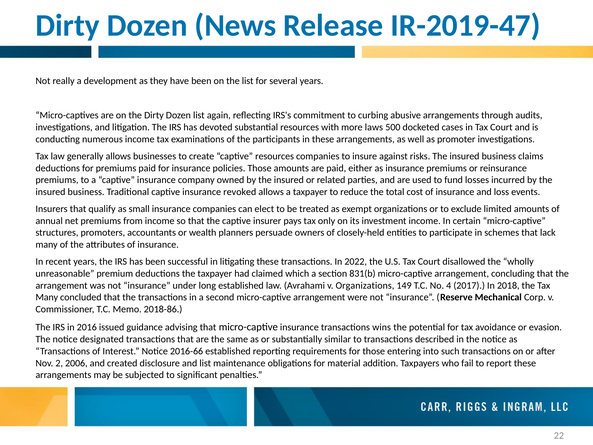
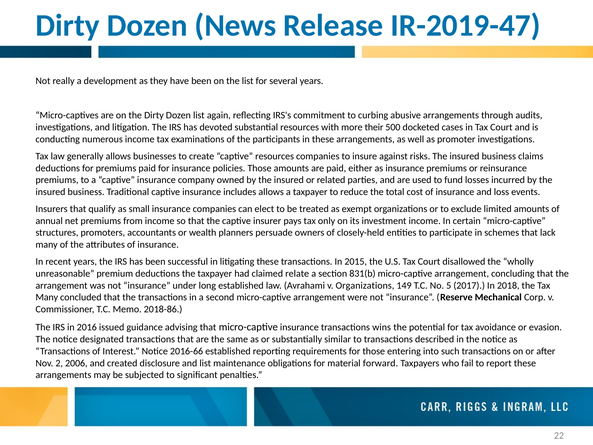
laws: laws -> their
revoked: revoked -> includes
2022: 2022 -> 2015
which: which -> relate
4: 4 -> 5
addition: addition -> forward
